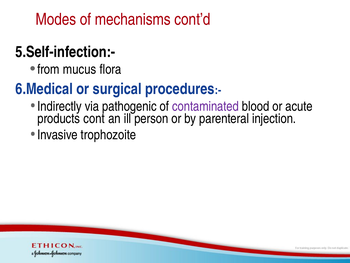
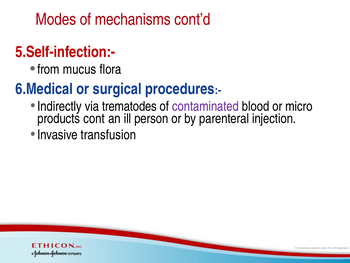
5.Self-infection:- colour: black -> red
pathogenic: pathogenic -> trematodes
acute: acute -> micro
trophozoite: trophozoite -> transfusion
